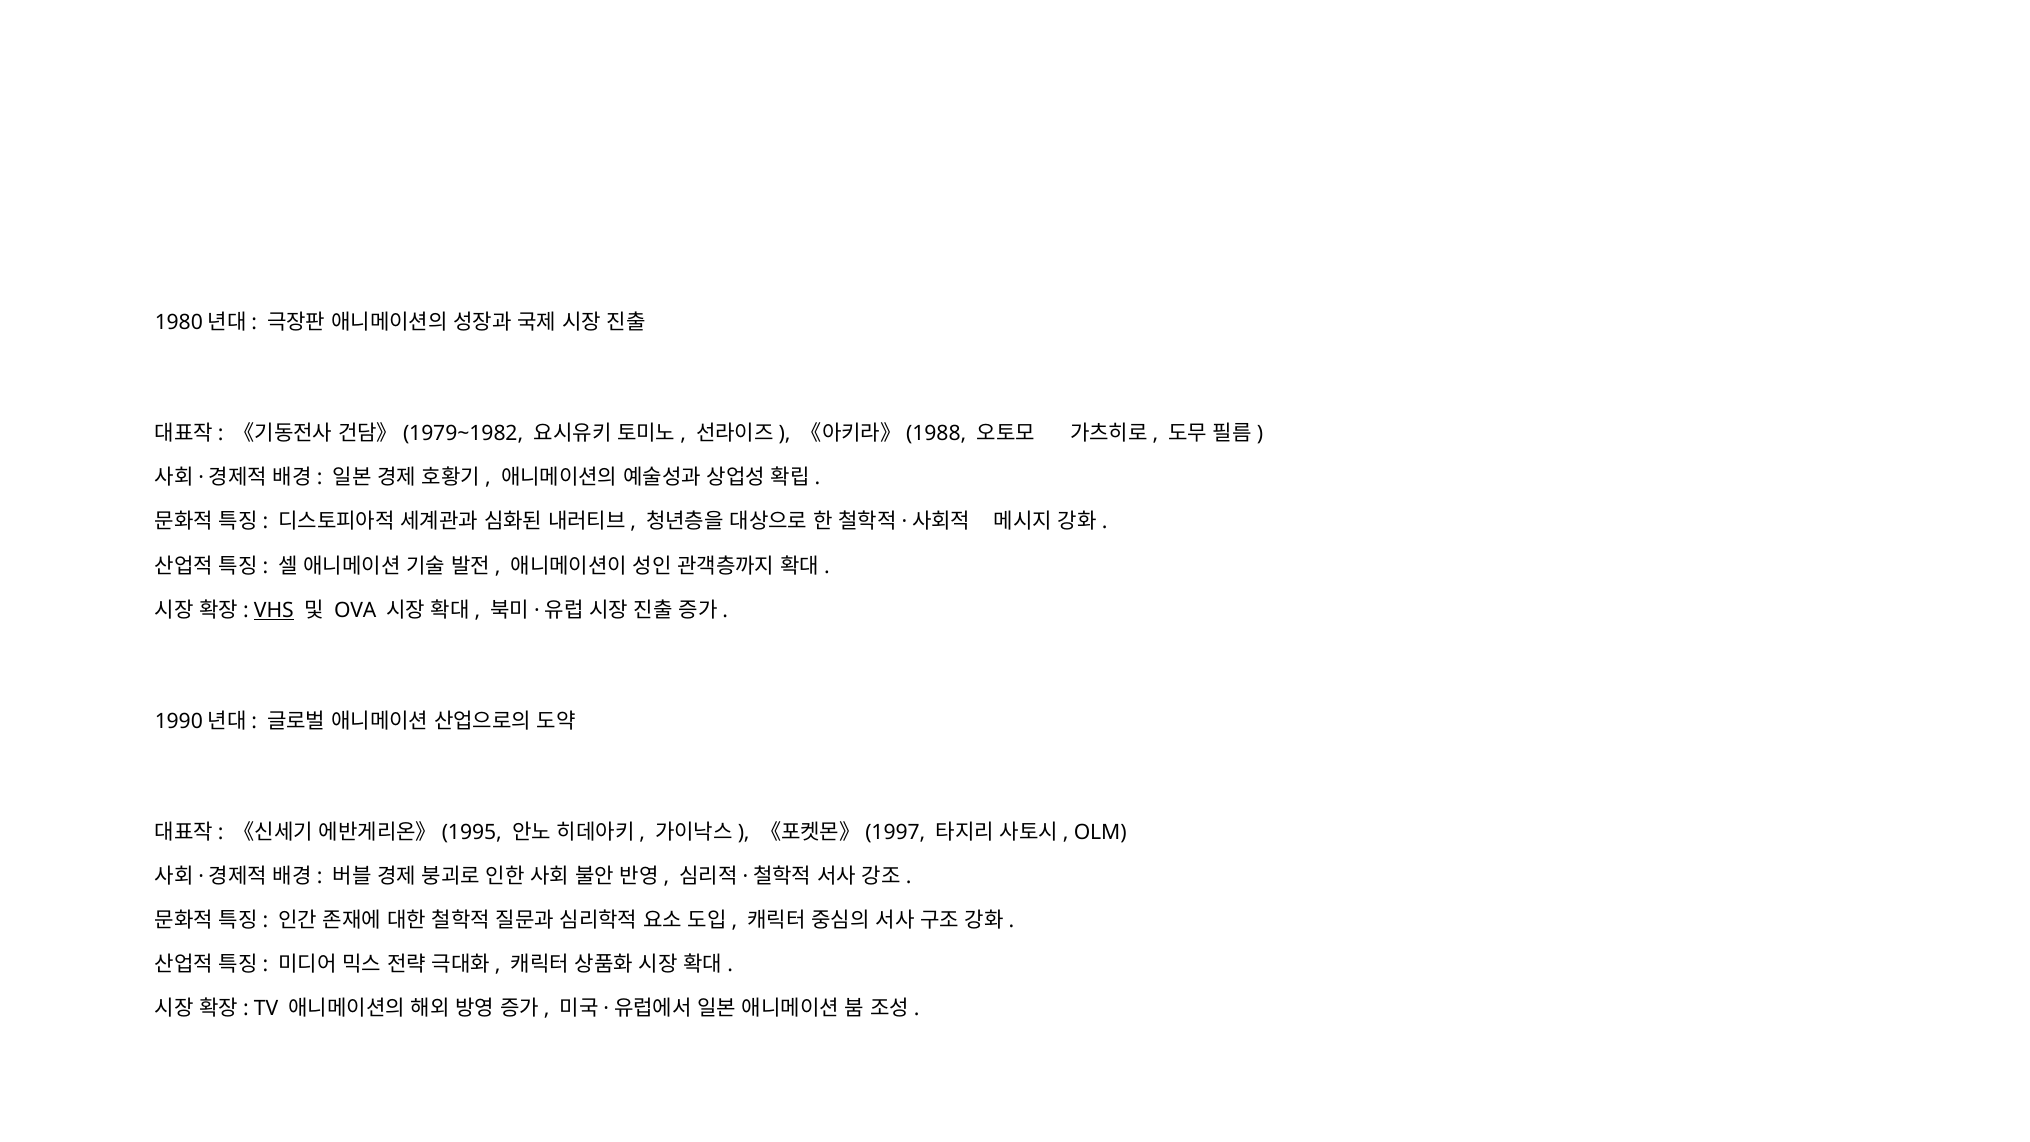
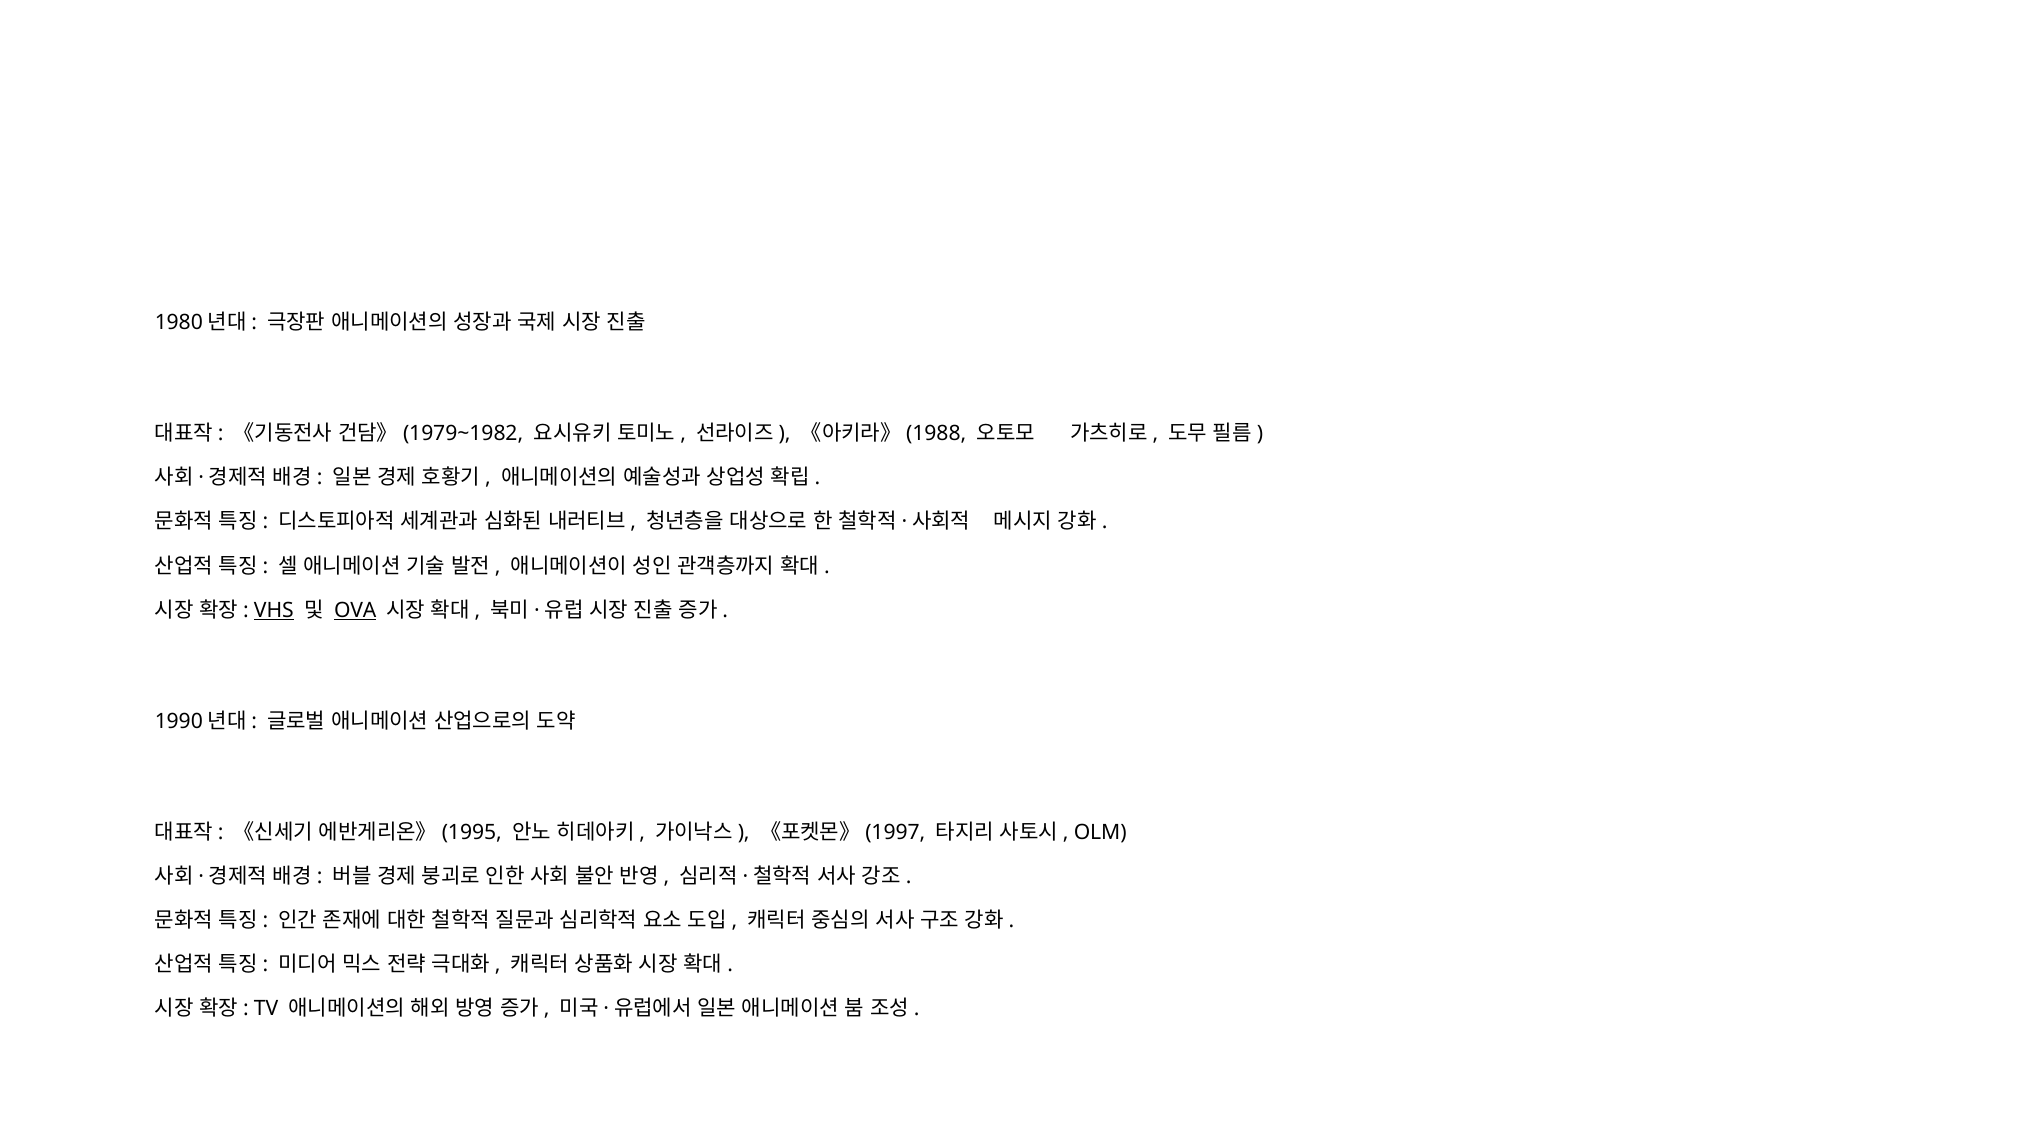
OVA underline: none -> present
